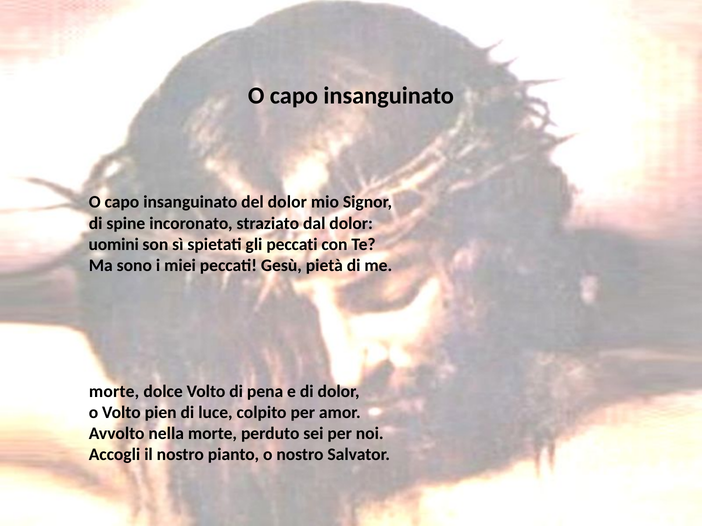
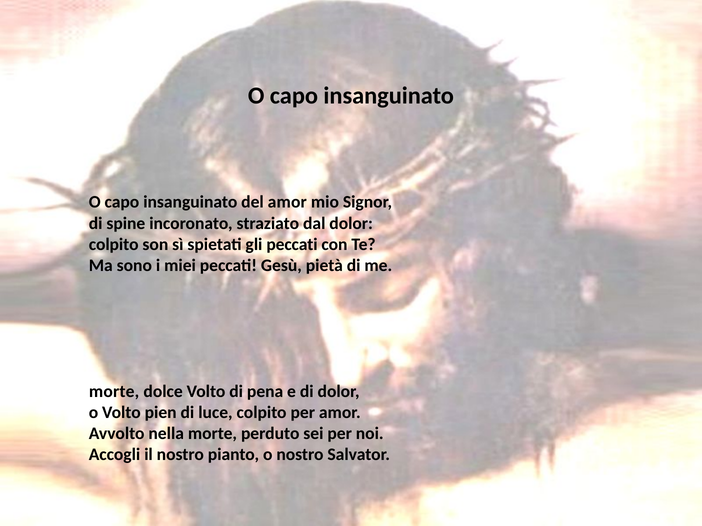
del dolor: dolor -> amor
uomini at (114, 244): uomini -> colpito
